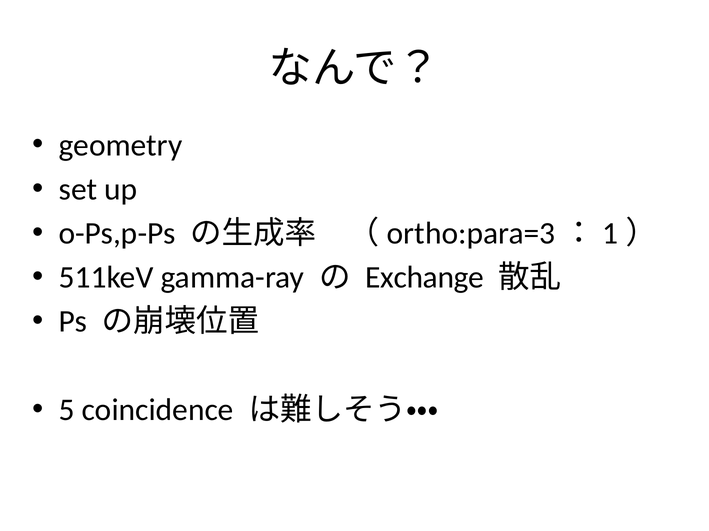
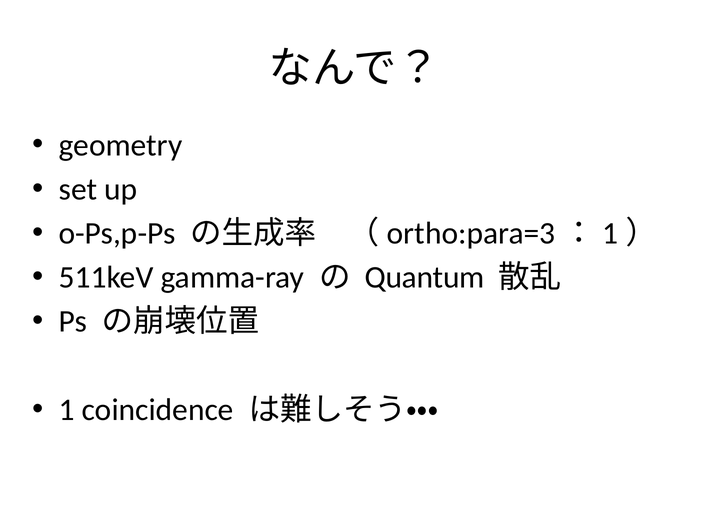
Exchange: Exchange -> Quantum
5: 5 -> 1
